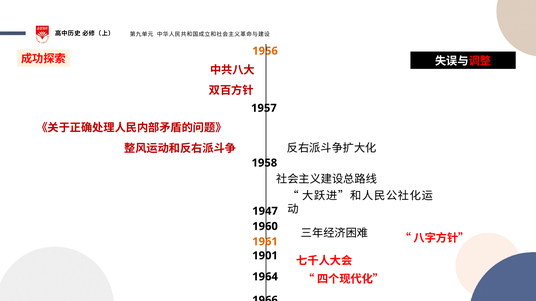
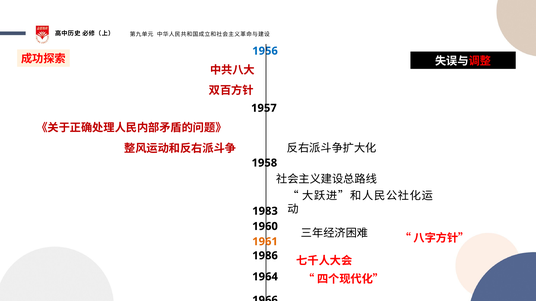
1956 colour: orange -> blue
1947: 1947 -> 1983
1901: 1901 -> 1986
